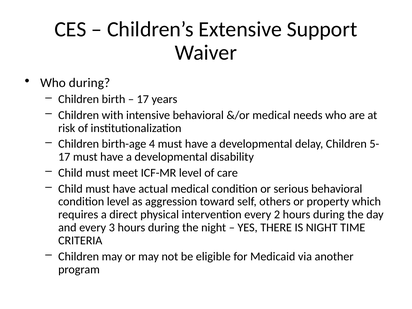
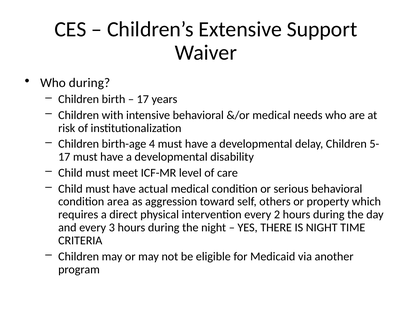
condition level: level -> area
